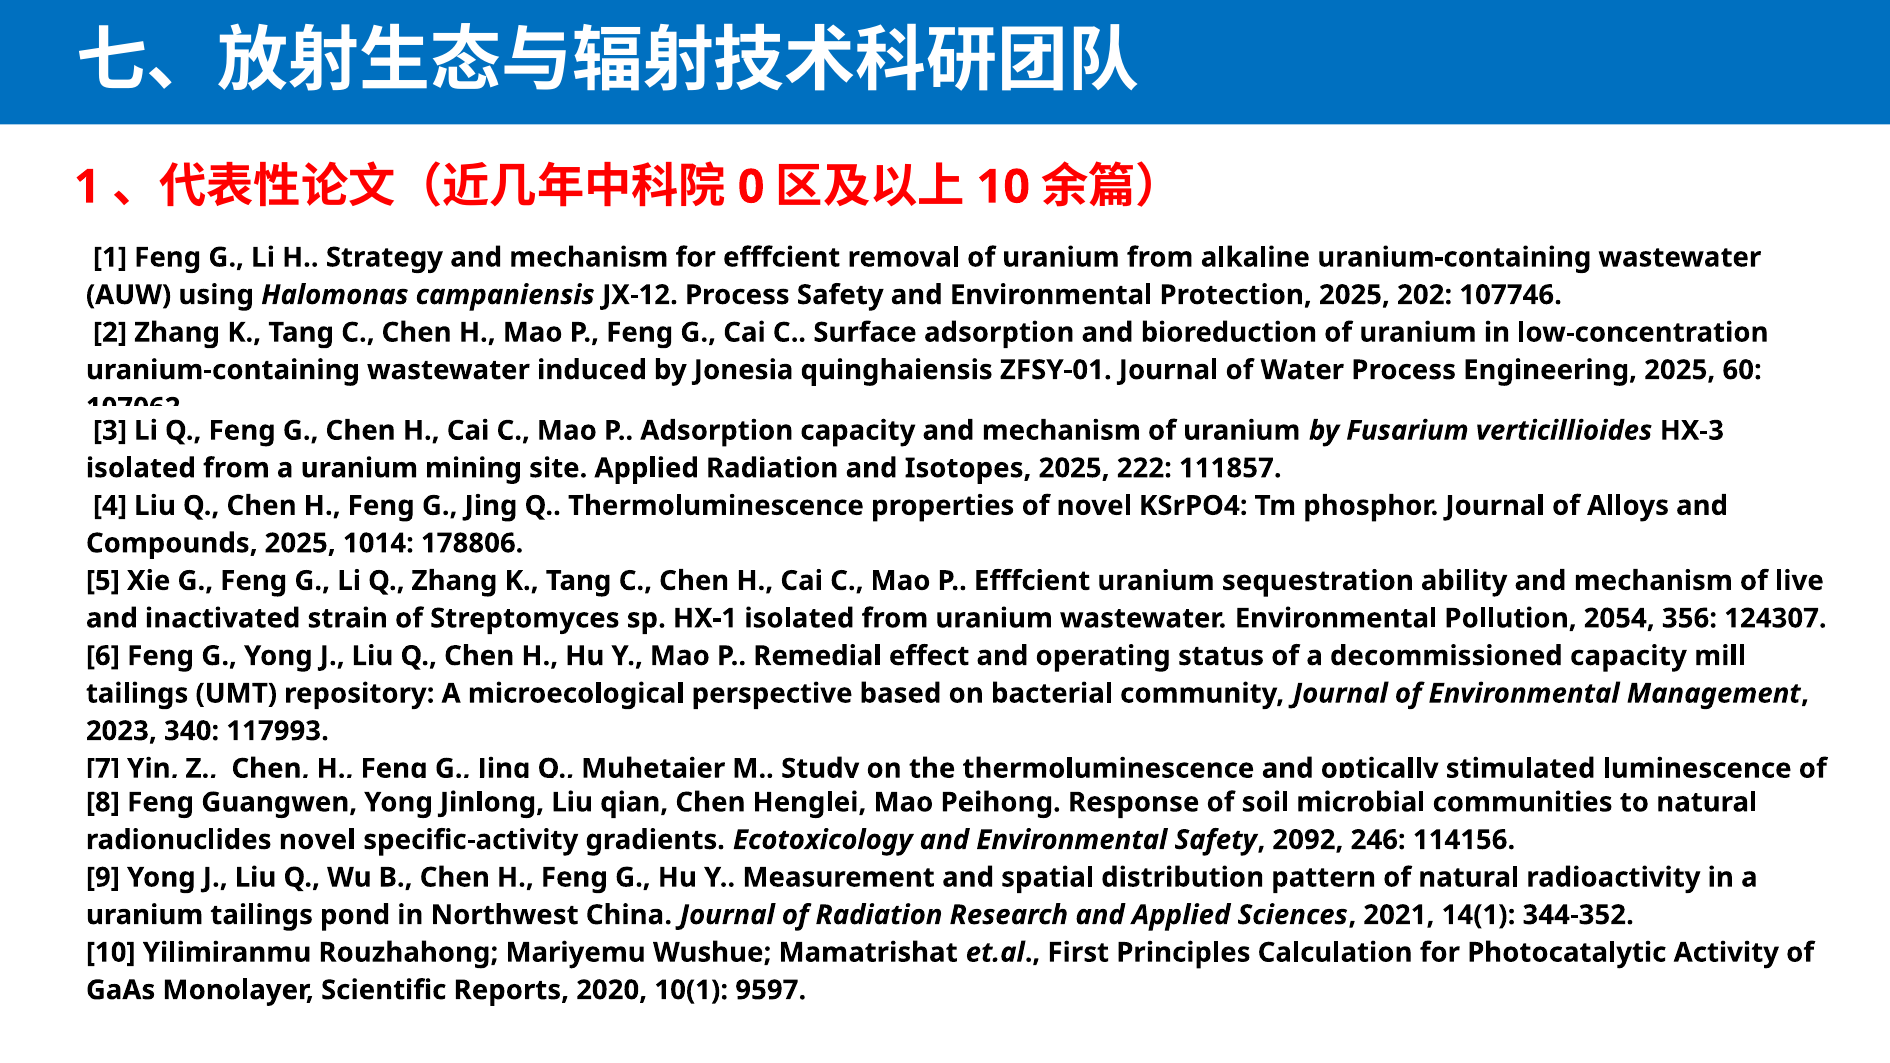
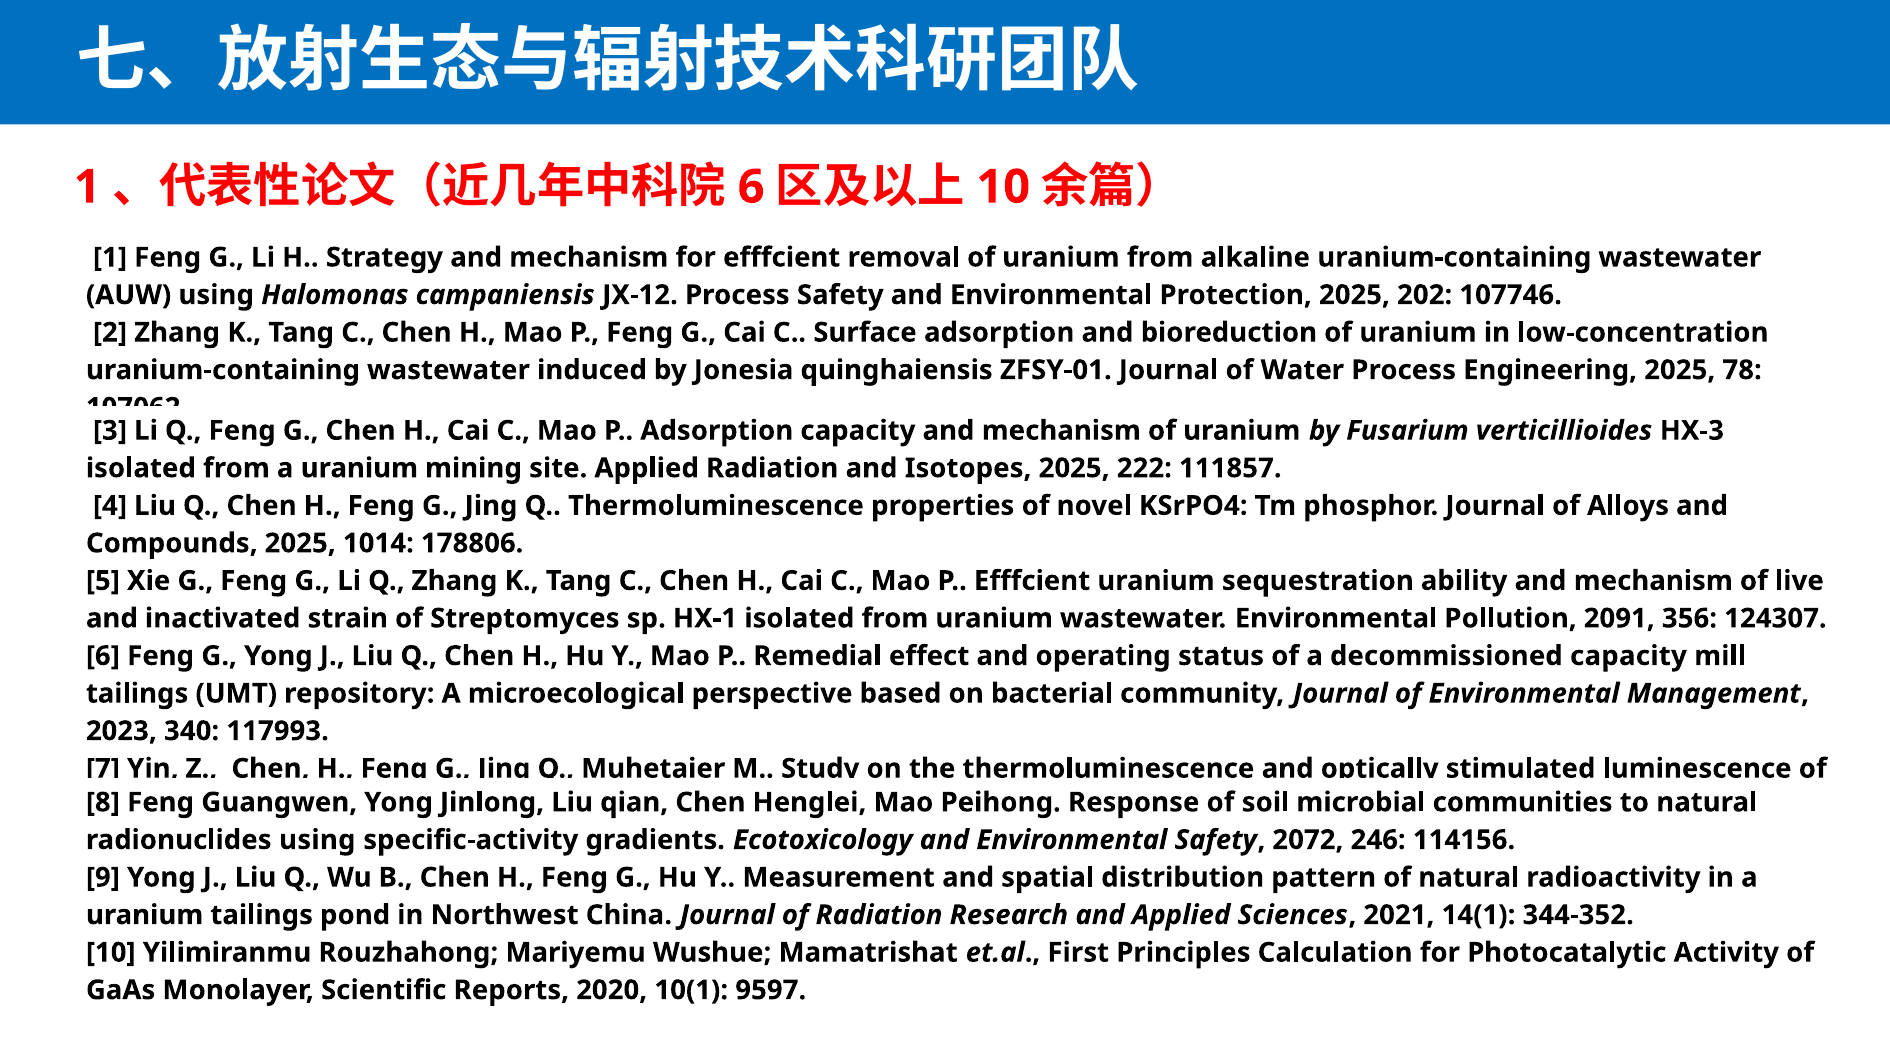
0 at (751, 187): 0 -> 6
60: 60 -> 78
2054: 2054 -> 2091
radionuclides novel: novel -> using
2092: 2092 -> 2072
